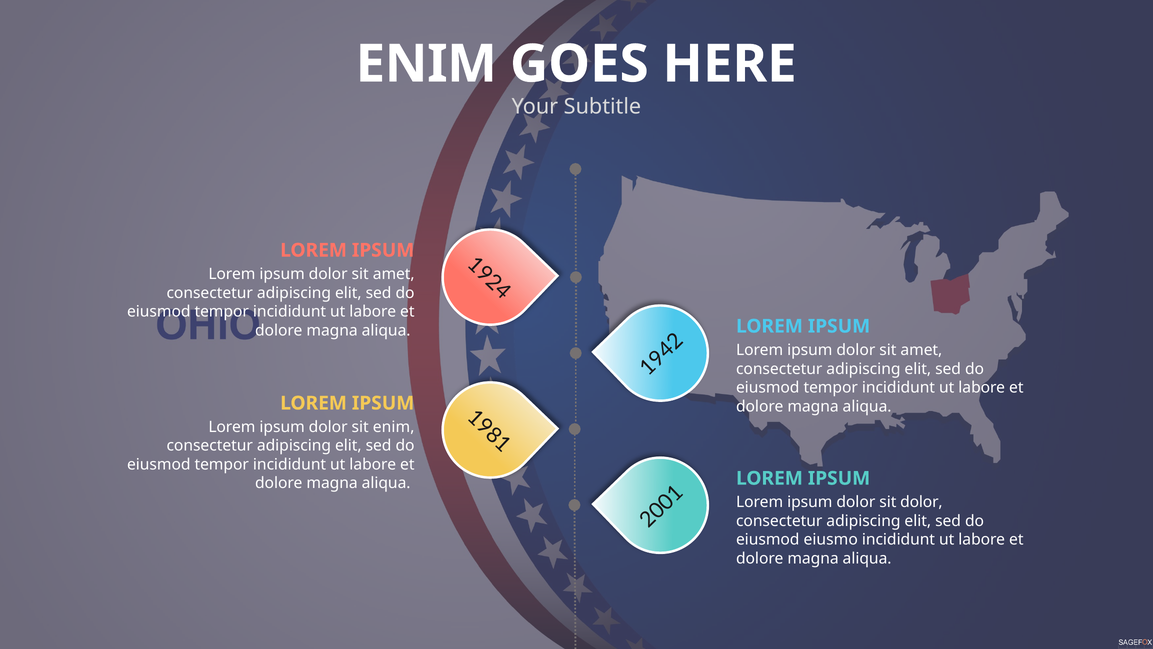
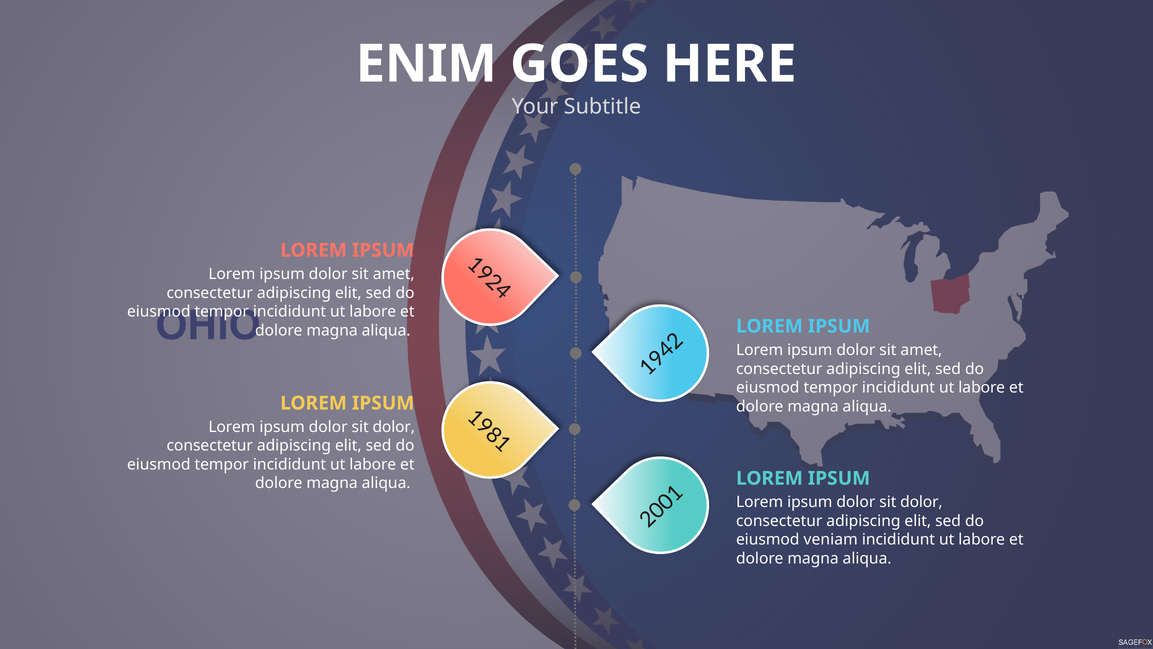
enim at (394, 427): enim -> dolor
eiusmo: eiusmo -> veniam
